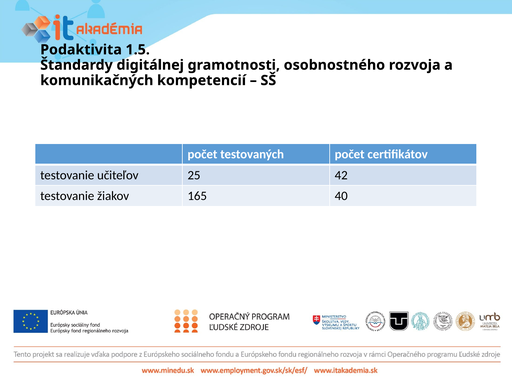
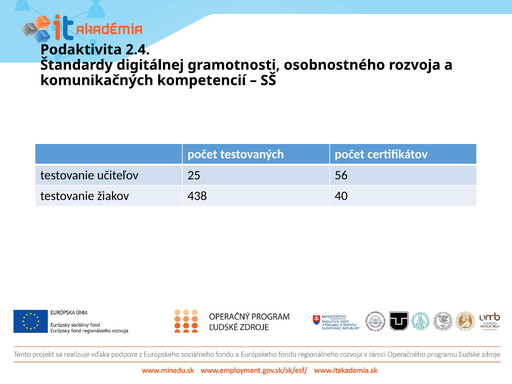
1.5: 1.5 -> 2.4
42: 42 -> 56
165: 165 -> 438
